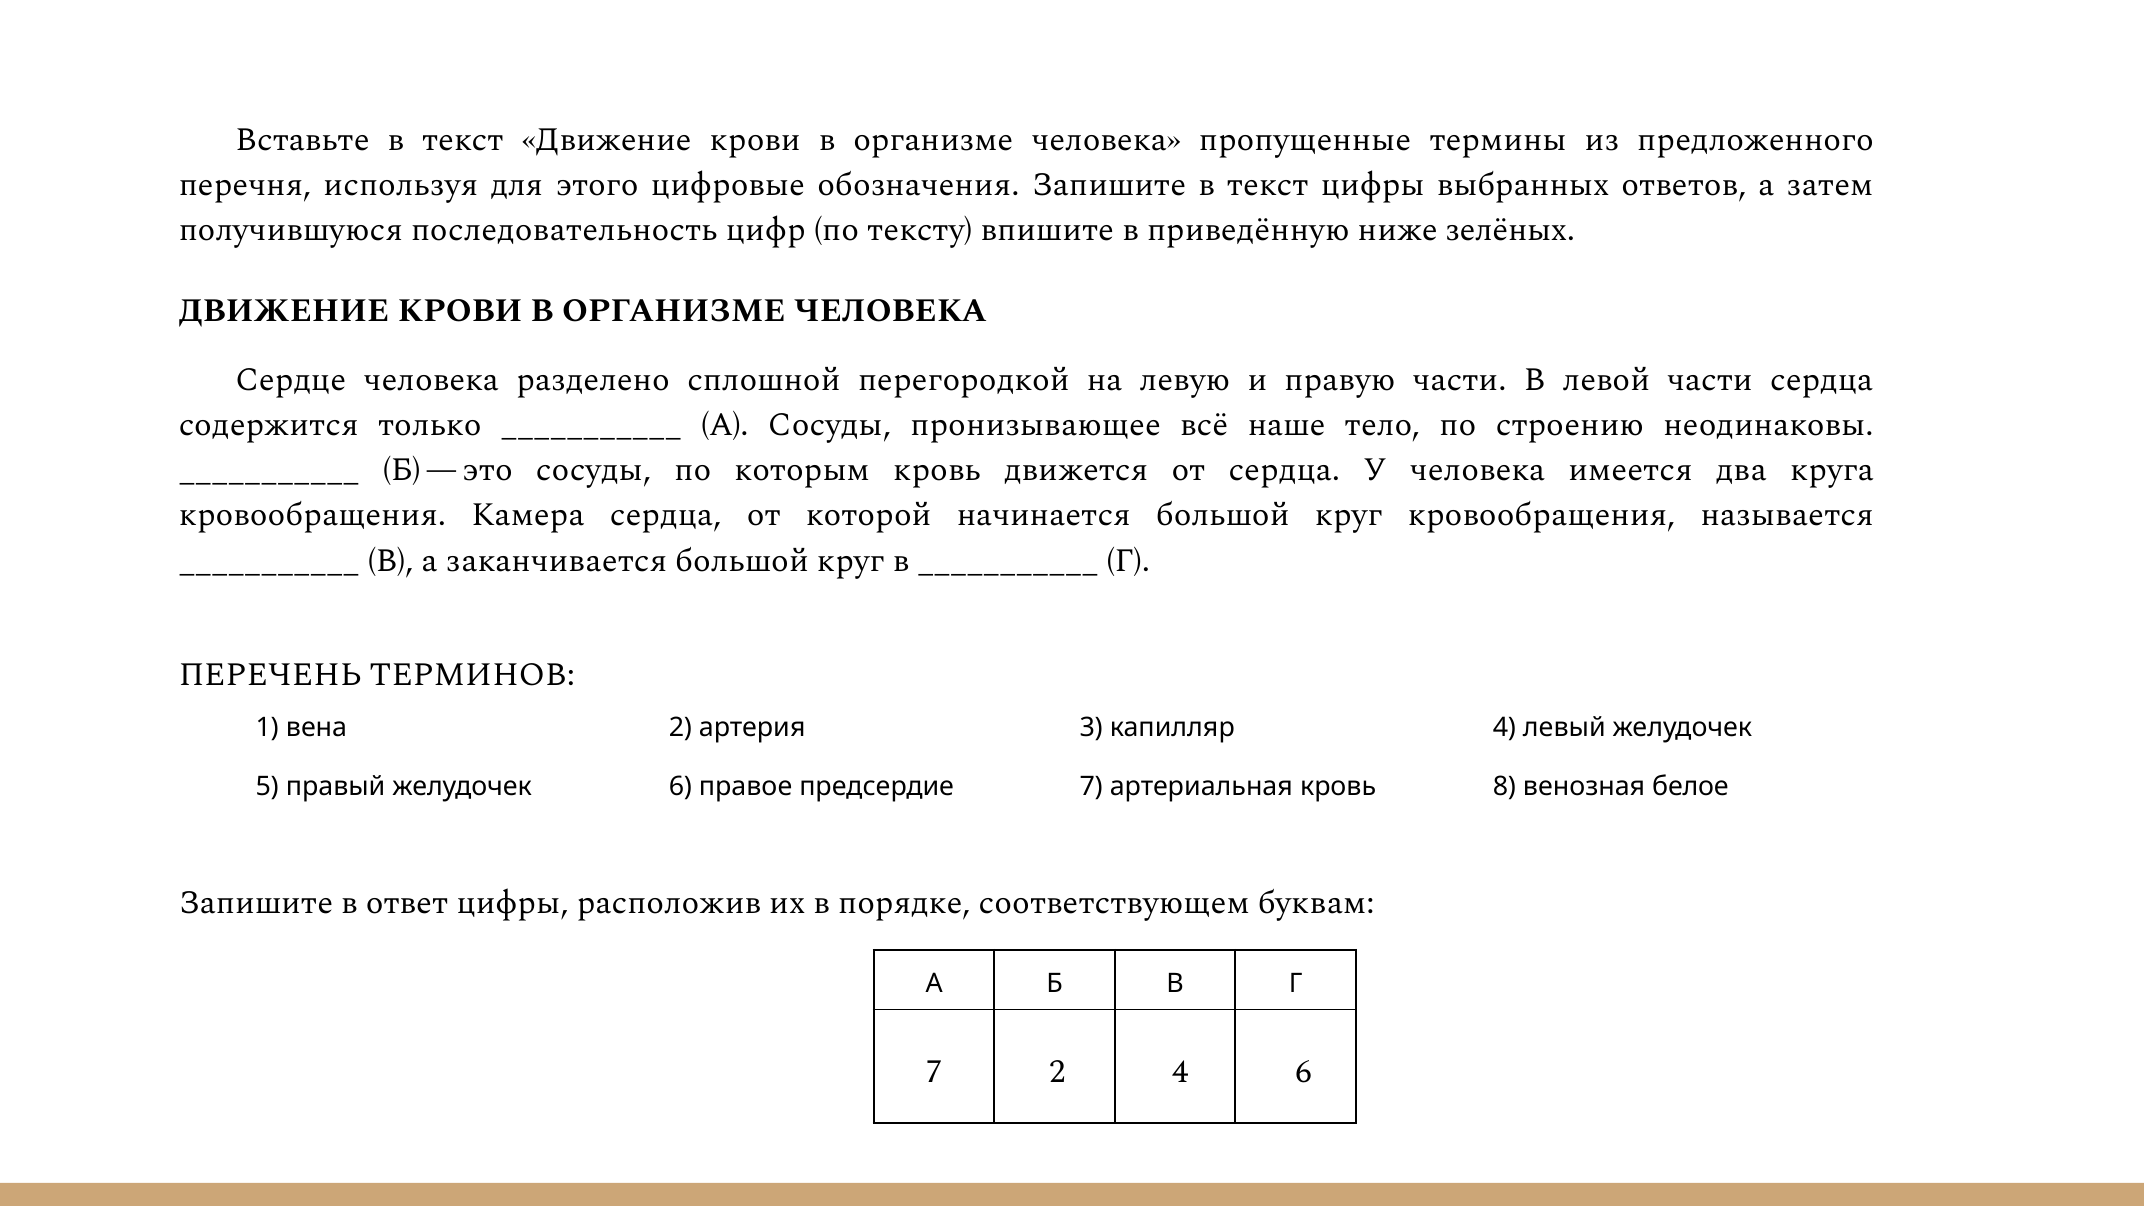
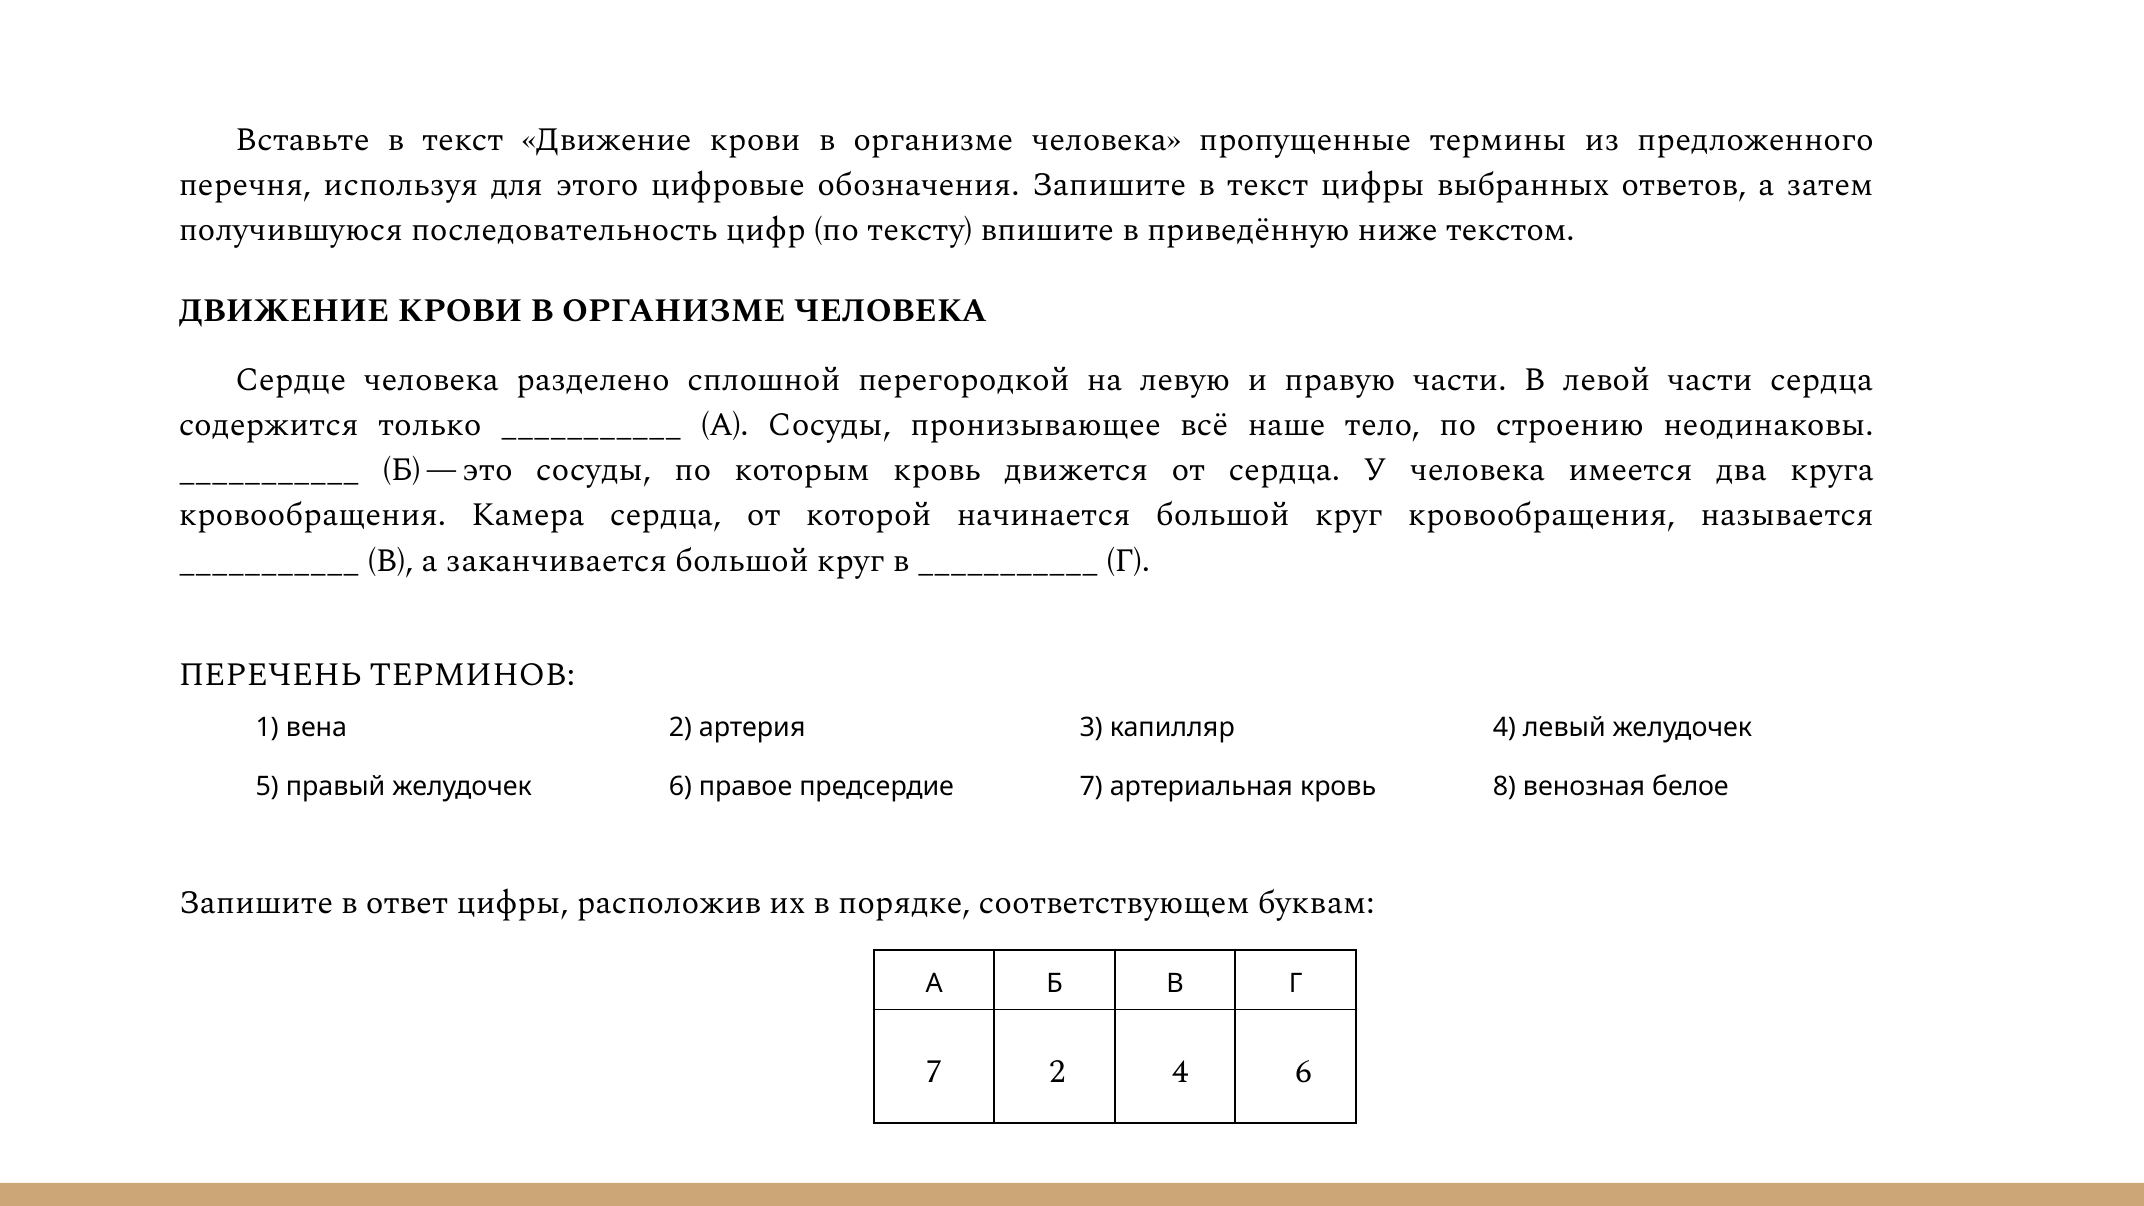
зелёных: зелёных -> текстом
